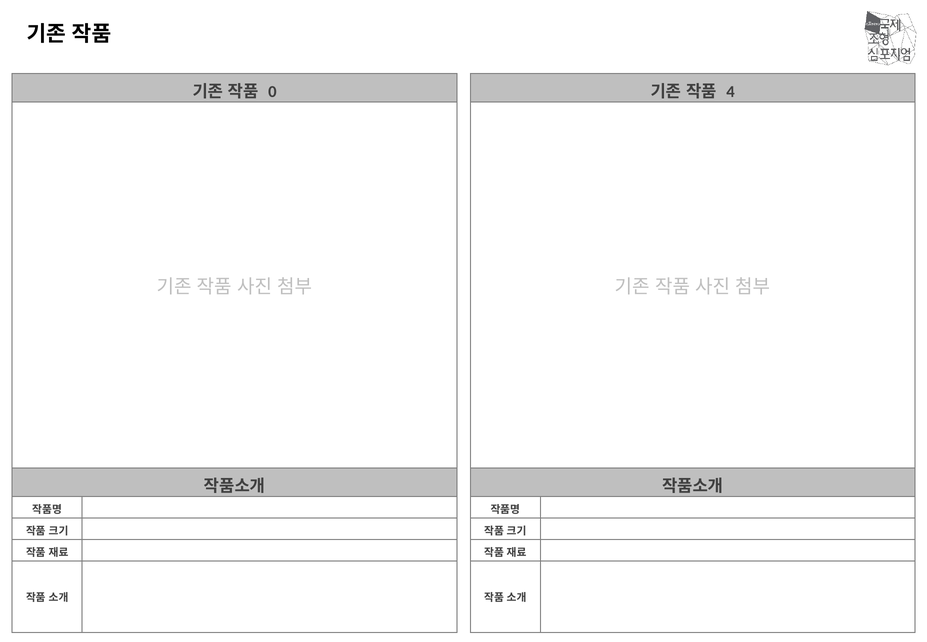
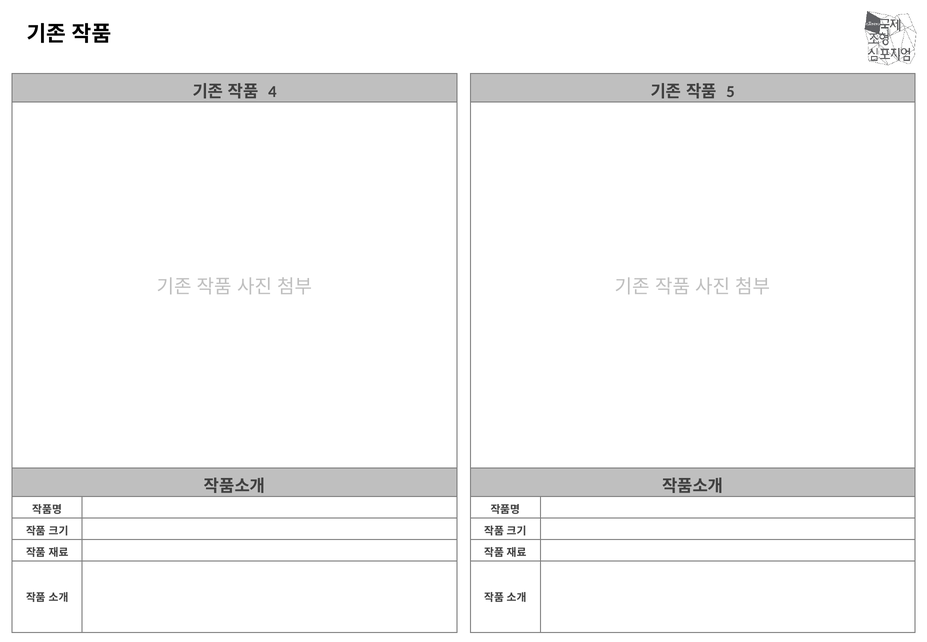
0: 0 -> 4
4: 4 -> 5
